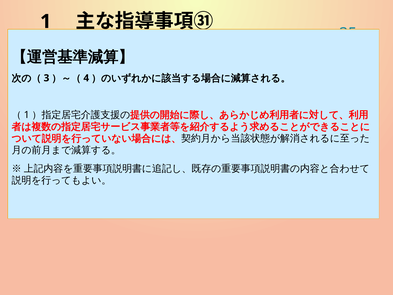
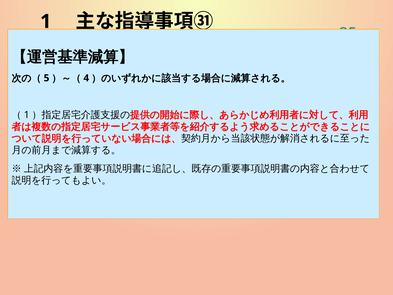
3: 3 -> 5
